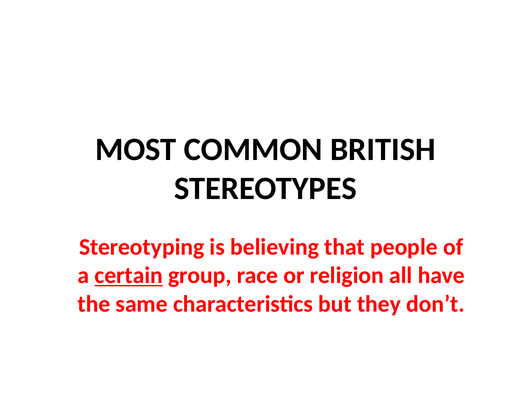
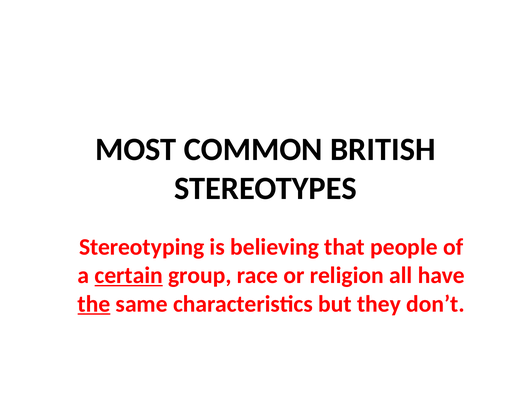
the underline: none -> present
